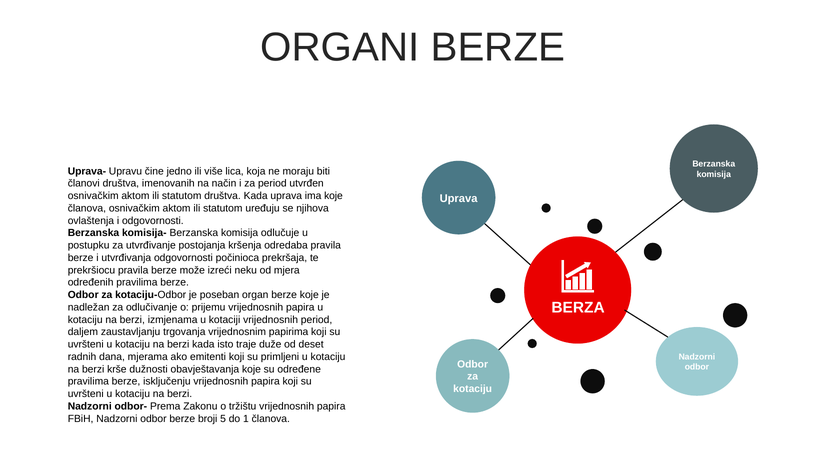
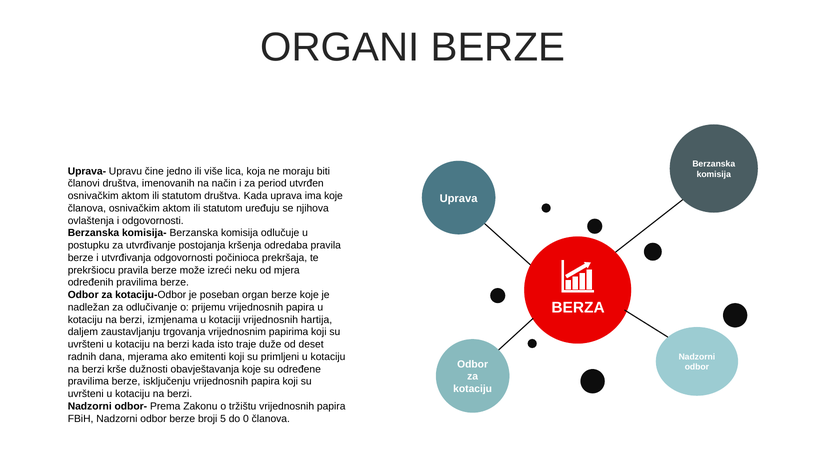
vrijednosnih period: period -> hartija
1: 1 -> 0
